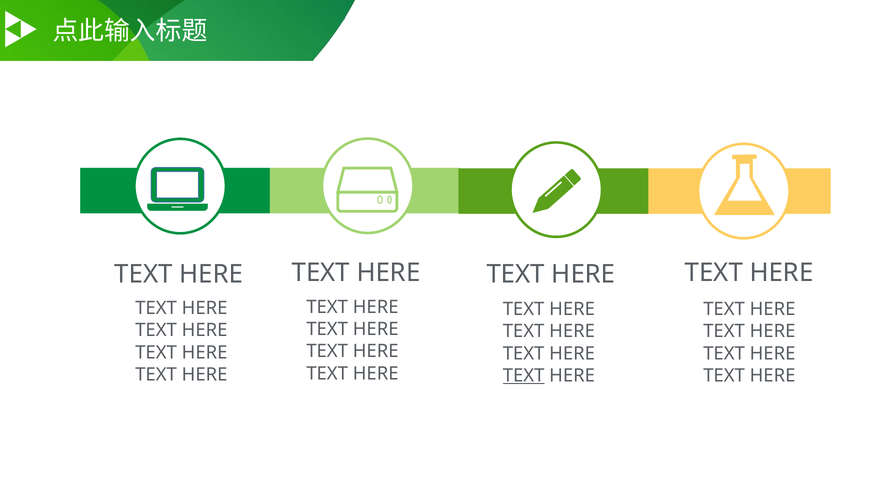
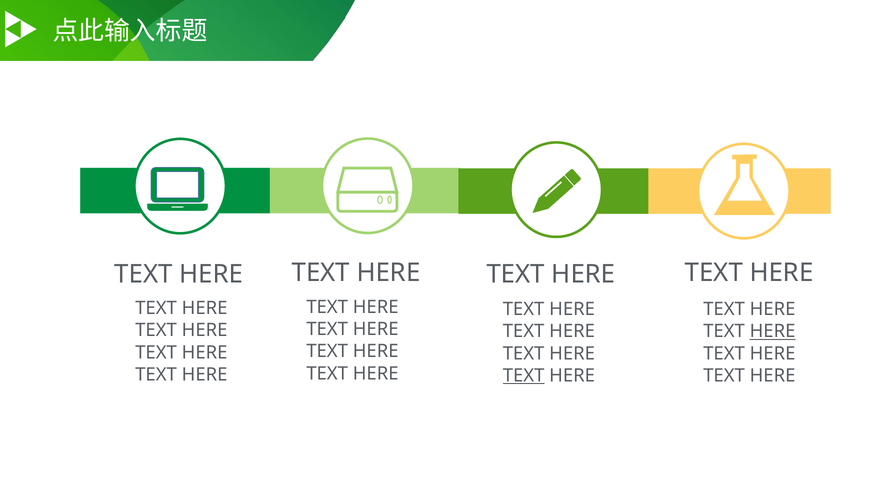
HERE at (773, 332) underline: none -> present
